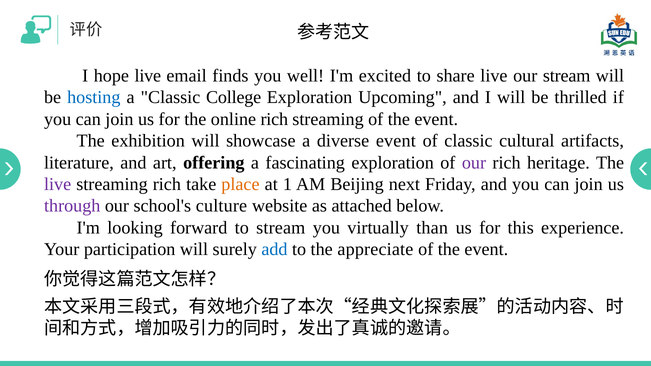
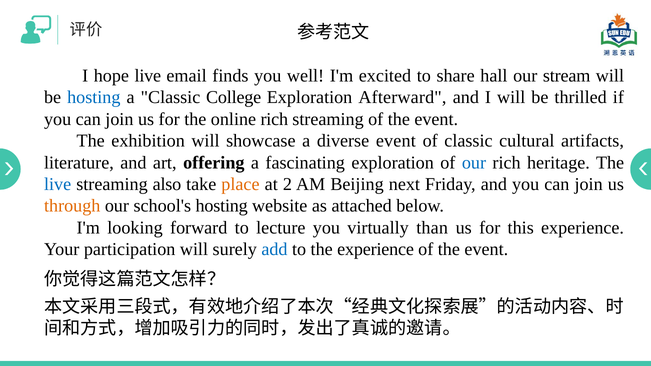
share live: live -> hall
Upcoming: Upcoming -> Afterward
our at (474, 163) colour: purple -> blue
live at (58, 184) colour: purple -> blue
streaming rich: rich -> also
1: 1 -> 2
through colour: purple -> orange
school's culture: culture -> hosting
to stream: stream -> lecture
the appreciate: appreciate -> experience
